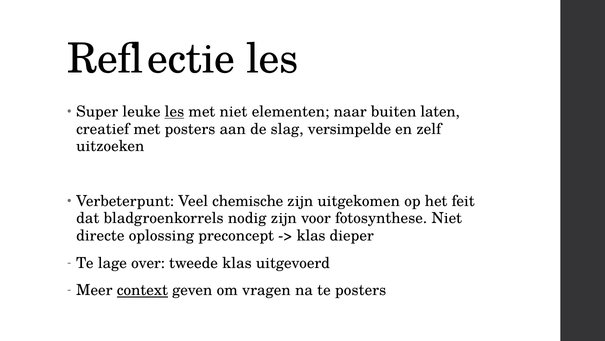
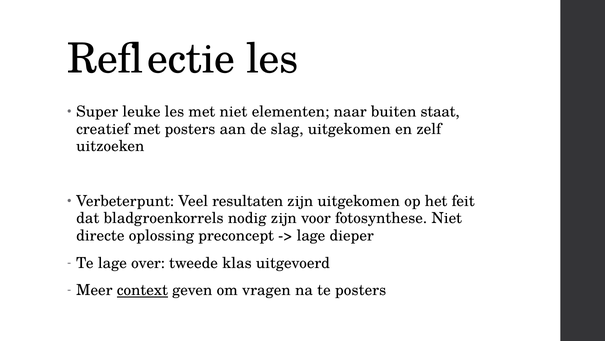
les at (174, 112) underline: present -> none
laten: laten -> staat
slag versimpelde: versimpelde -> uitgekomen
chemische: chemische -> resultaten
klas at (311, 235): klas -> lage
